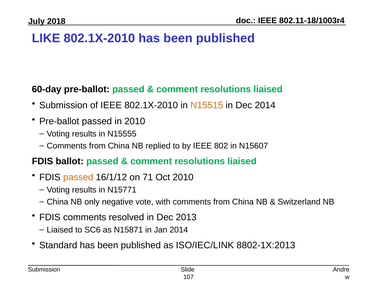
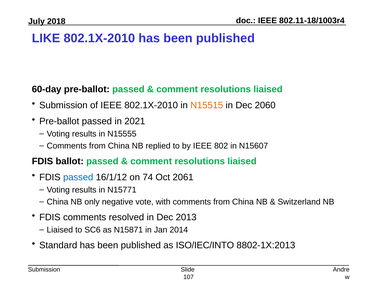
Dec 2014: 2014 -> 2060
in 2010: 2010 -> 2021
passed at (78, 177) colour: orange -> blue
71: 71 -> 74
Oct 2010: 2010 -> 2061
ISO/IEC/LINK: ISO/IEC/LINK -> ISO/IEC/INTO
